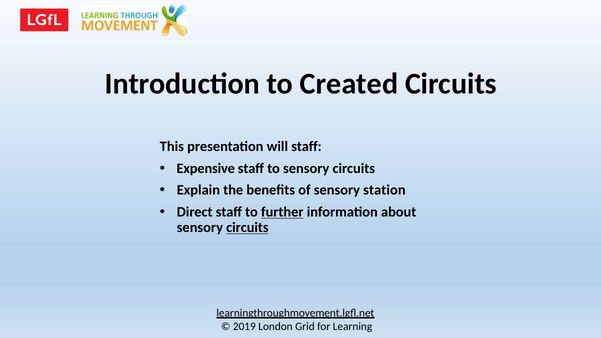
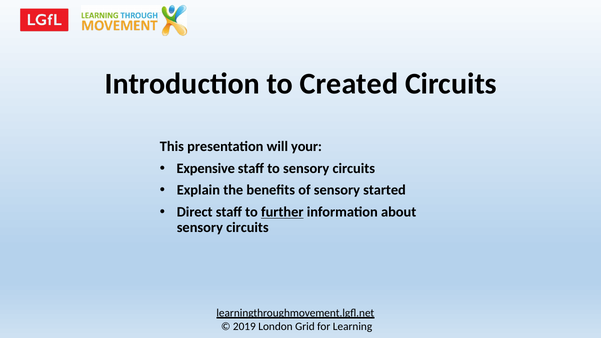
will staff: staff -> your
station: station -> started
circuits at (247, 228) underline: present -> none
